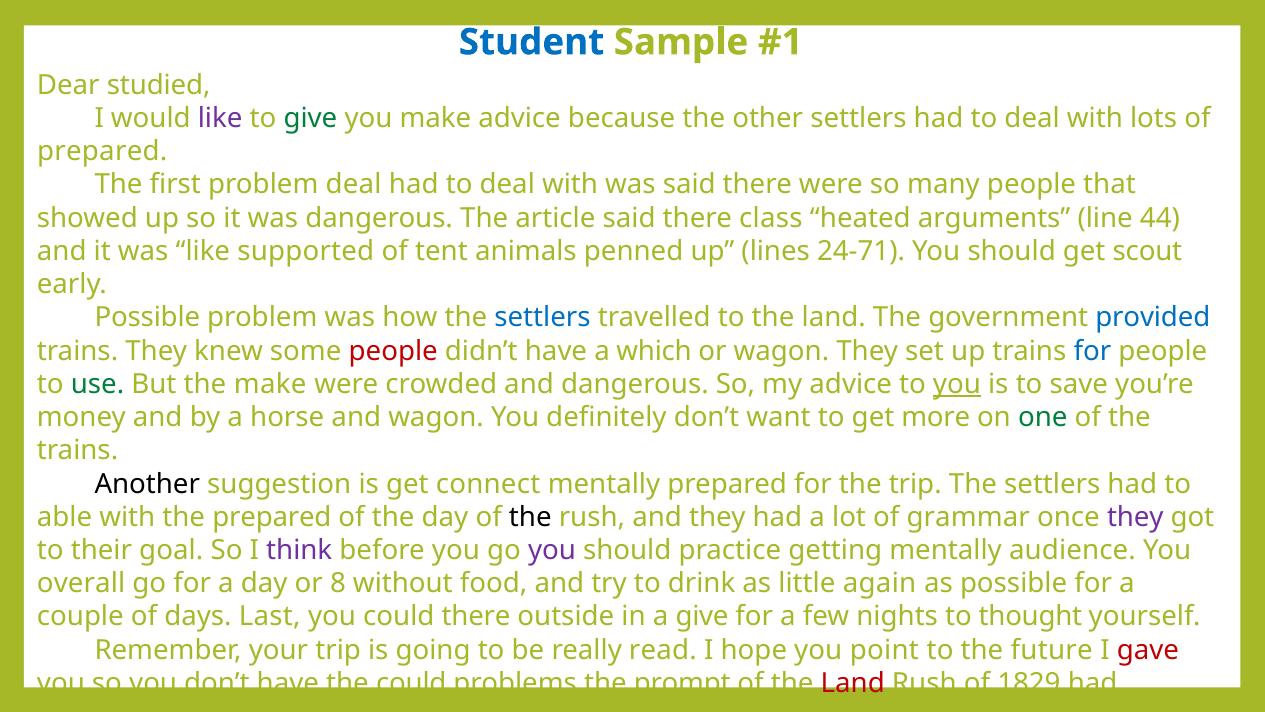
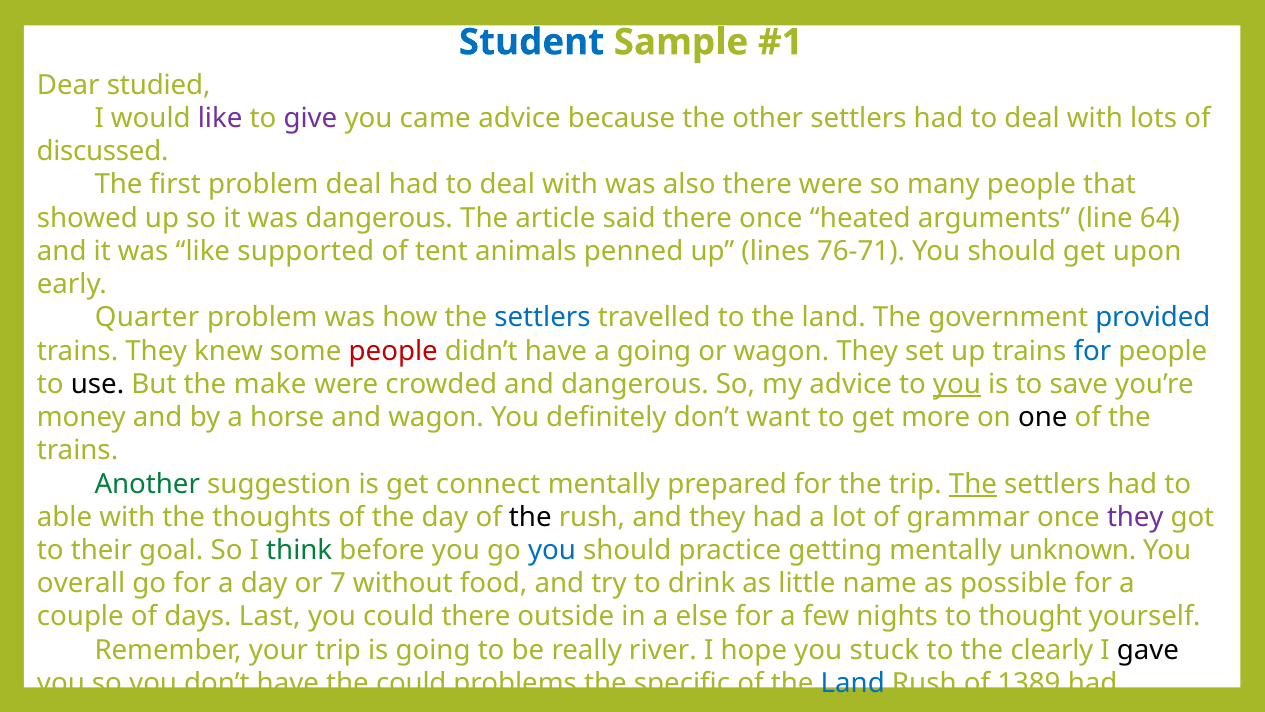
give at (310, 118) colour: green -> purple
you make: make -> came
prepared at (102, 152): prepared -> discussed
was said: said -> also
there class: class -> once
44: 44 -> 64
24-71: 24-71 -> 76-71
scout: scout -> upon
Possible at (147, 318): Possible -> Quarter
a which: which -> going
use colour: green -> black
one colour: green -> black
Another colour: black -> green
The at (973, 484) underline: none -> present
the prepared: prepared -> thoughts
think colour: purple -> green
you at (552, 550) colour: purple -> blue
audience: audience -> unknown
8: 8 -> 7
again: again -> name
a give: give -> else
read: read -> river
point: point -> stuck
future: future -> clearly
gave colour: red -> black
prompt: prompt -> specific
Land at (853, 683) colour: red -> blue
1829: 1829 -> 1389
